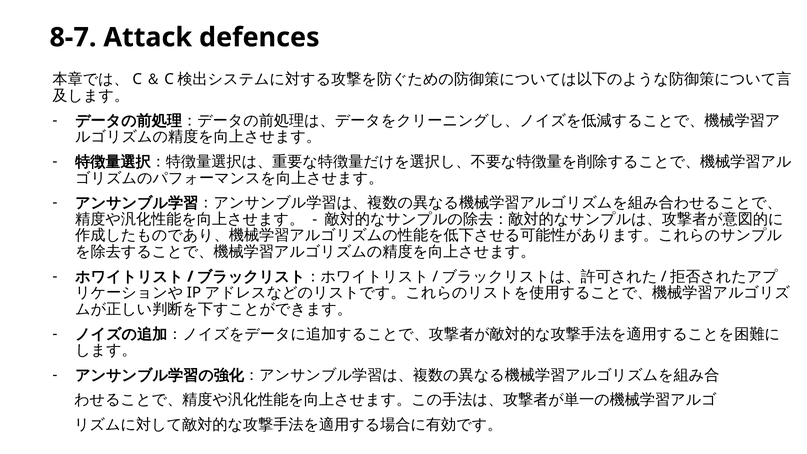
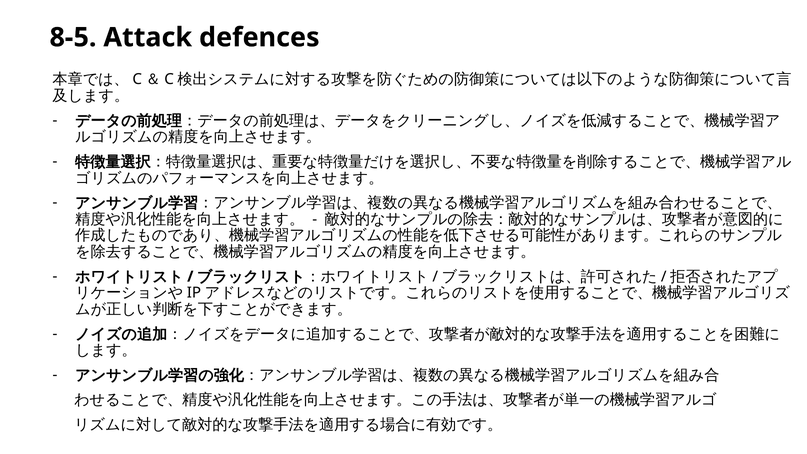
8-7: 8-7 -> 8-5
